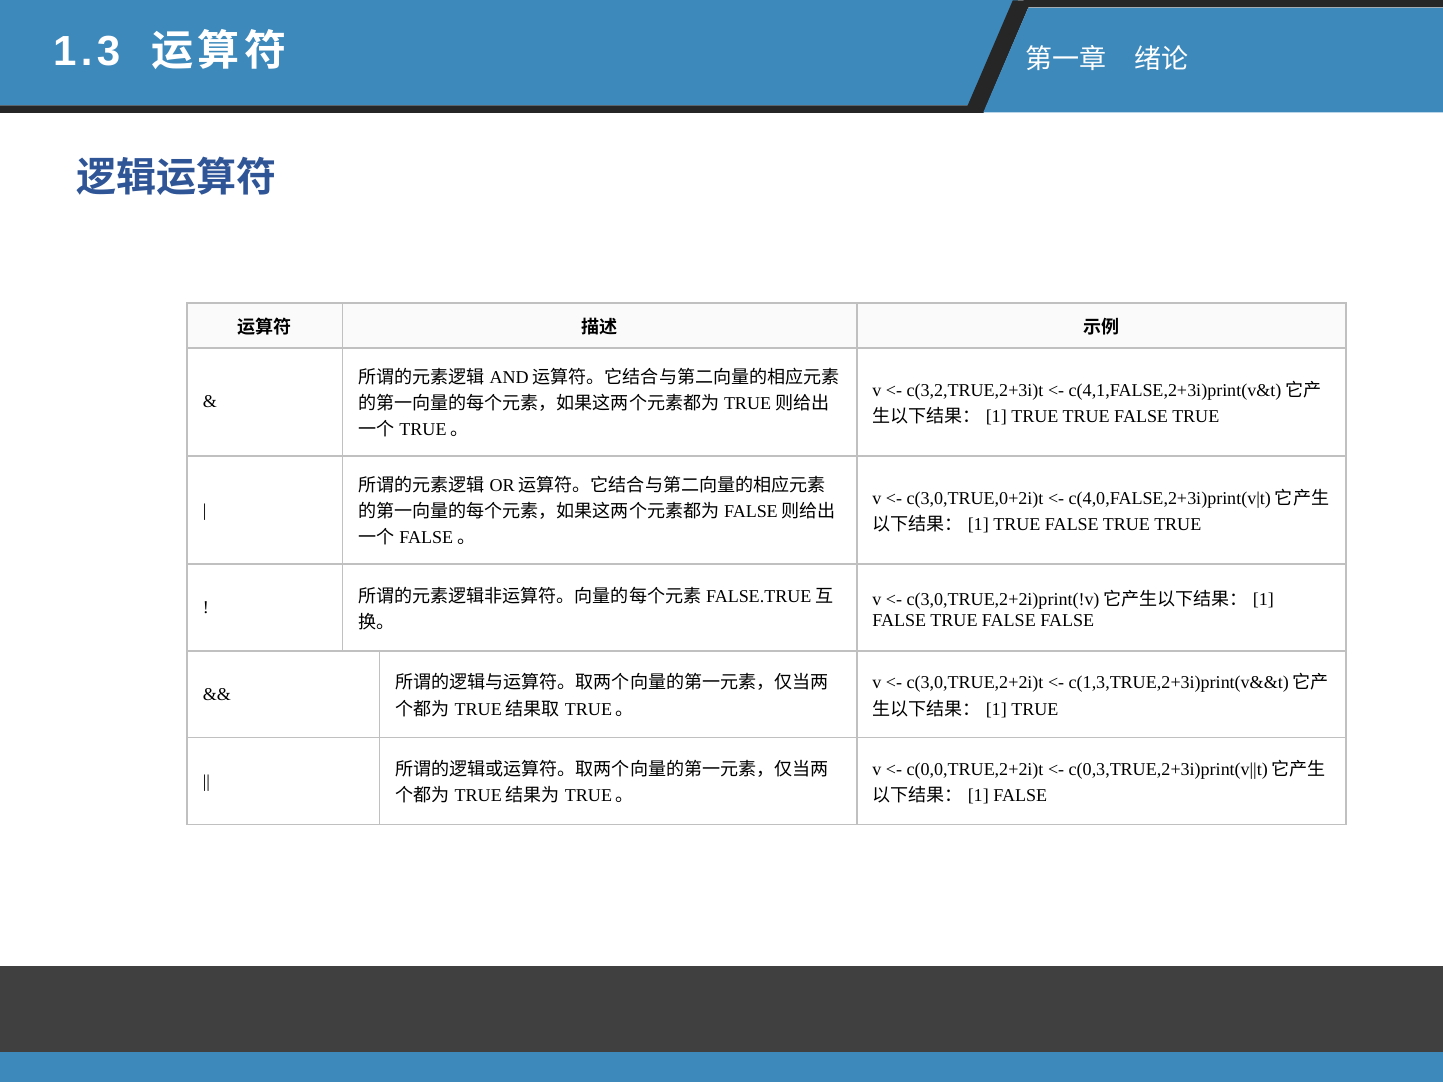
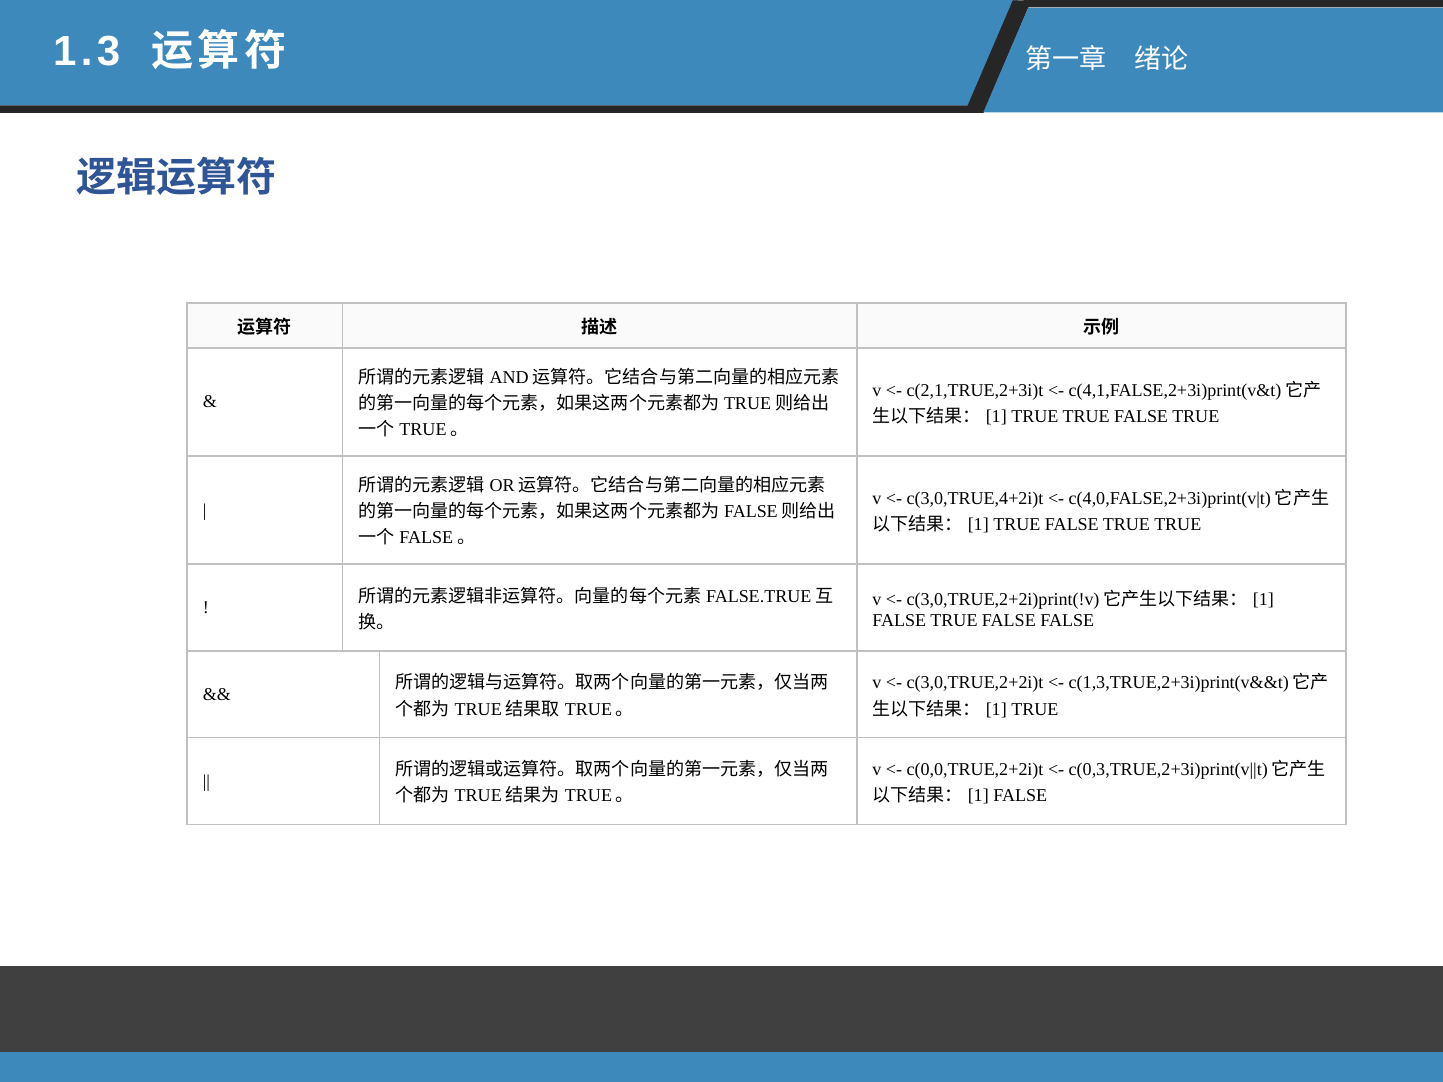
c(3,2,TRUE,2+3i)t: c(3,2,TRUE,2+3i)t -> c(2,1,TRUE,2+3i)t
c(3,0,TRUE,0+2i)t: c(3,0,TRUE,0+2i)t -> c(3,0,TRUE,4+2i)t
